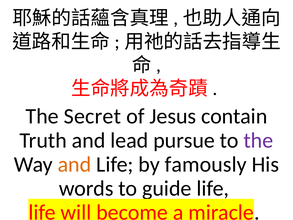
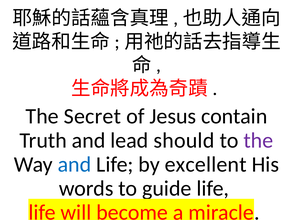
pursue: pursue -> should
and at (74, 164) colour: orange -> blue
famously: famously -> excellent
